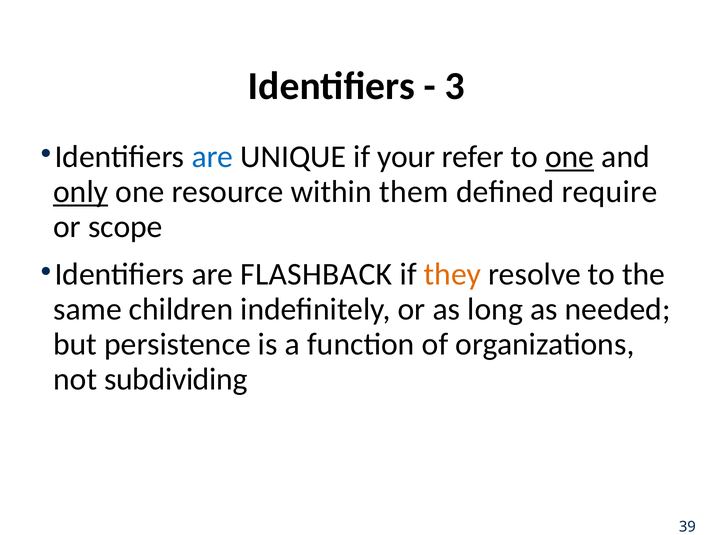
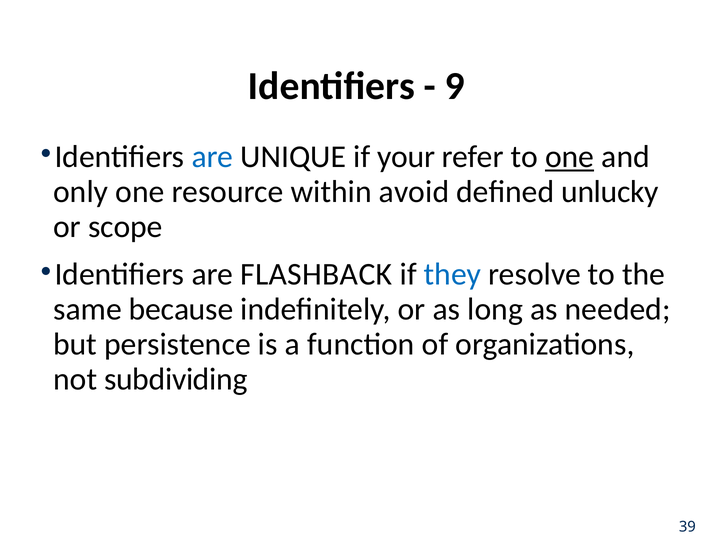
3: 3 -> 9
only underline: present -> none
them: them -> avoid
require: require -> unlucky
they colour: orange -> blue
children: children -> because
